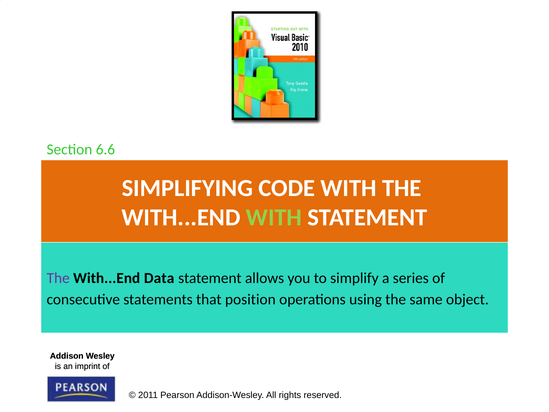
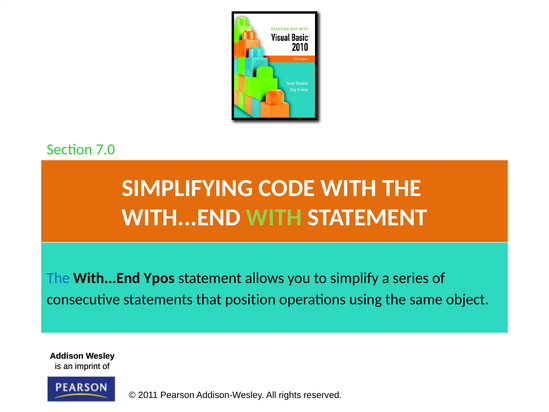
6.6: 6.6 -> 7.0
The at (58, 278) colour: purple -> blue
Data: Data -> Ypos
